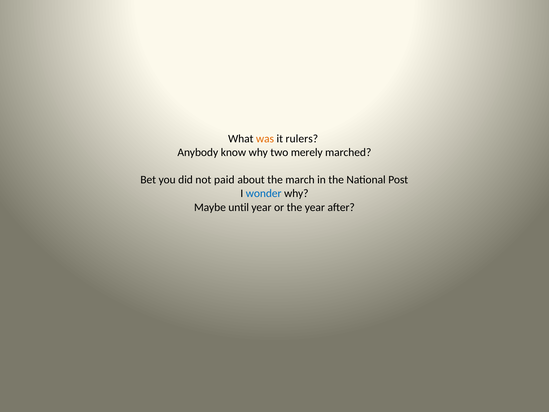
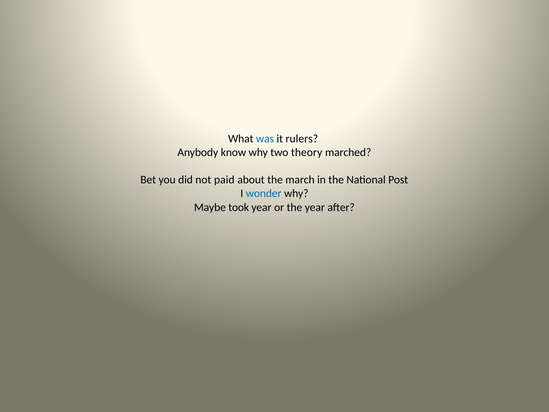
was colour: orange -> blue
merely: merely -> theory
until: until -> took
